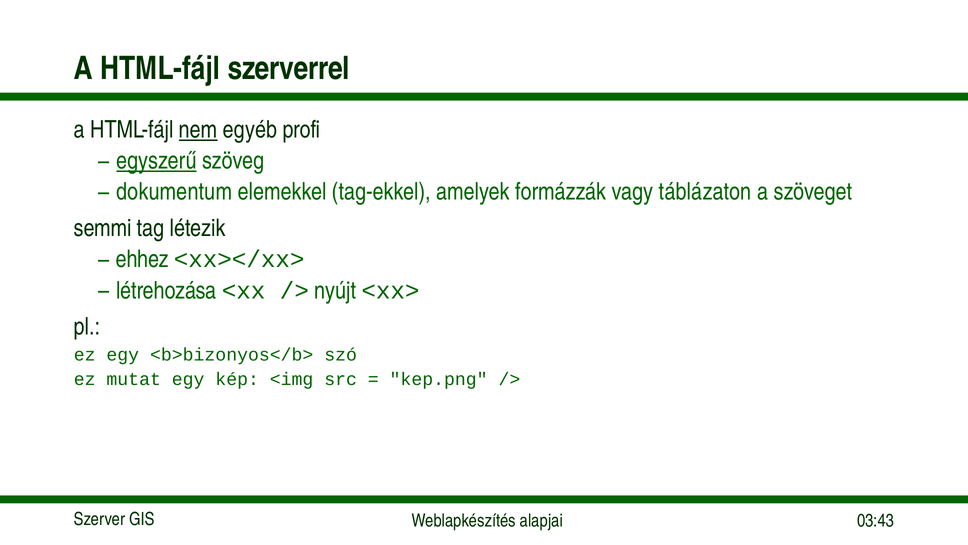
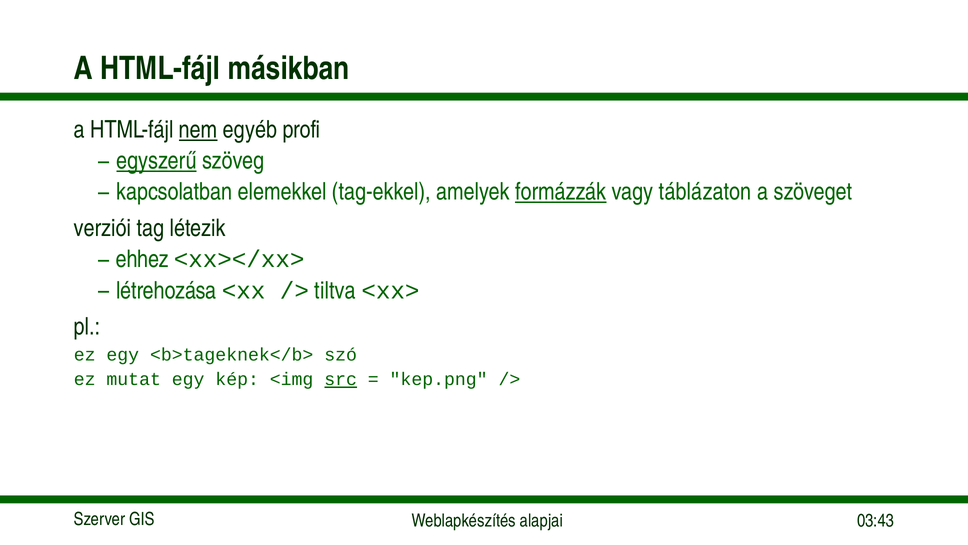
szerverrel: szerverrel -> másikban
dokumentum: dokumentum -> kapcsolatban
formázzák underline: none -> present
semmi: semmi -> verziói
nyújt: nyújt -> tiltva
<b>bizonyos</b>: <b>bizonyos</b> -> <b>tageknek</b>
src underline: none -> present
